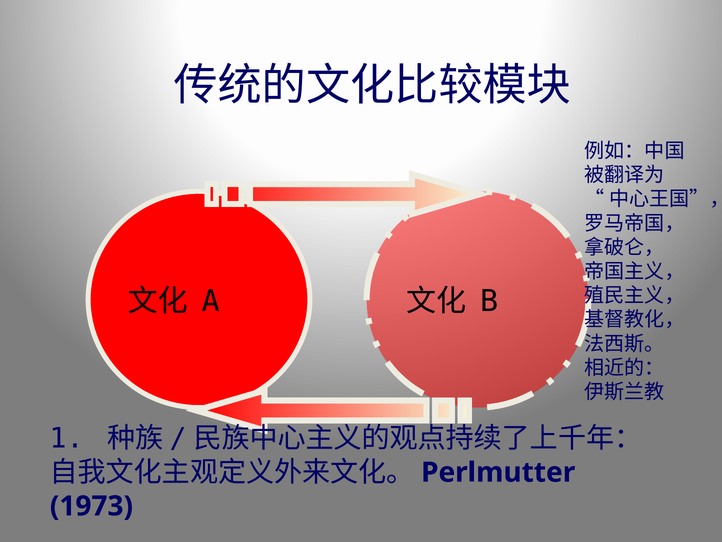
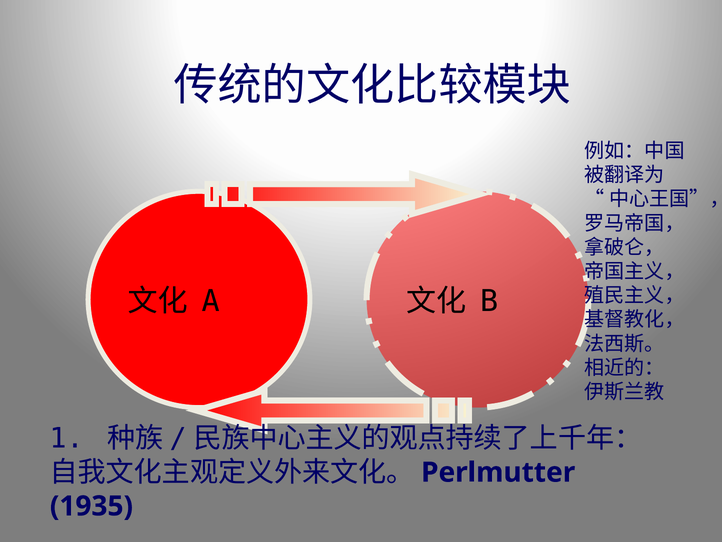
1973: 1973 -> 1935
